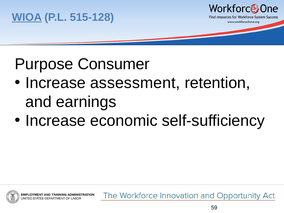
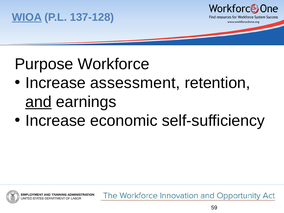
515-128: 515-128 -> 137-128
Consumer: Consumer -> Workforce
and underline: none -> present
